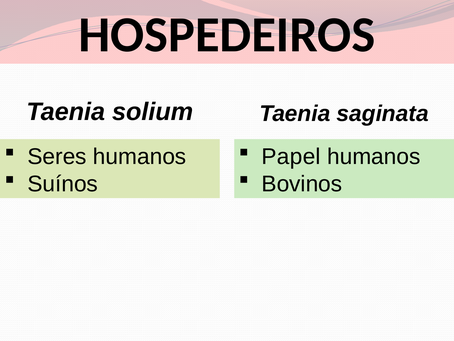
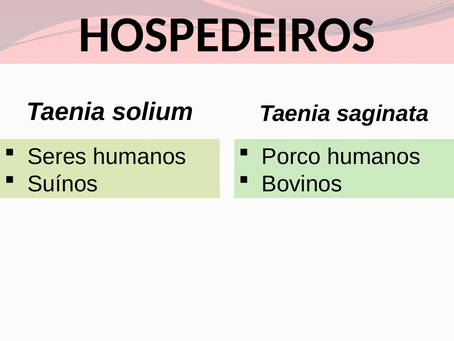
Papel: Papel -> Porco
